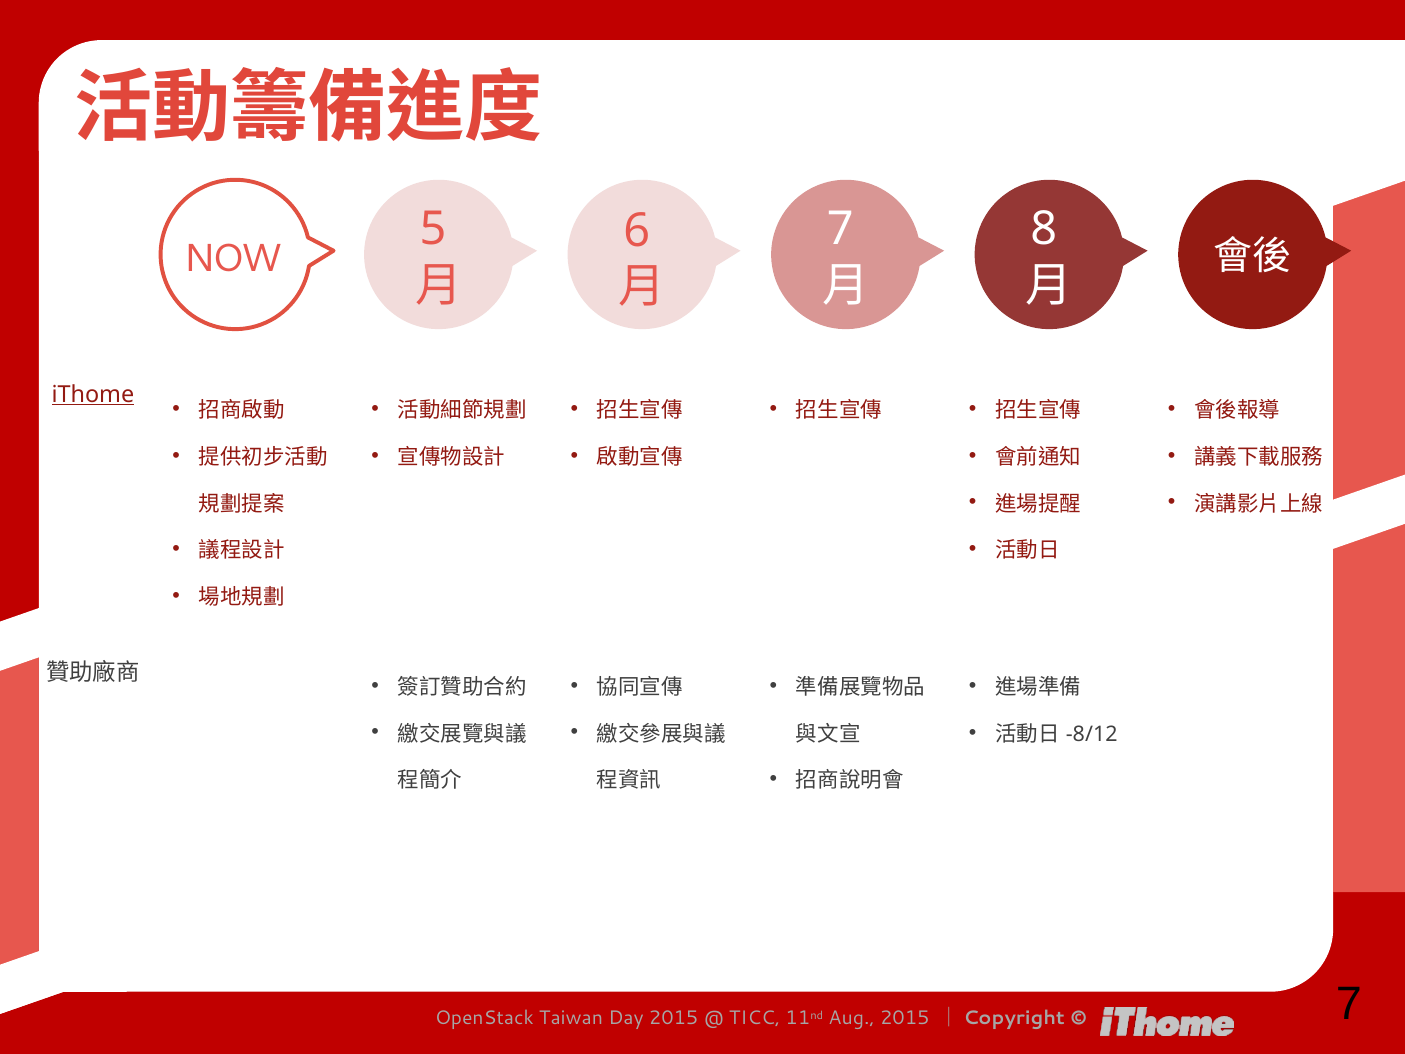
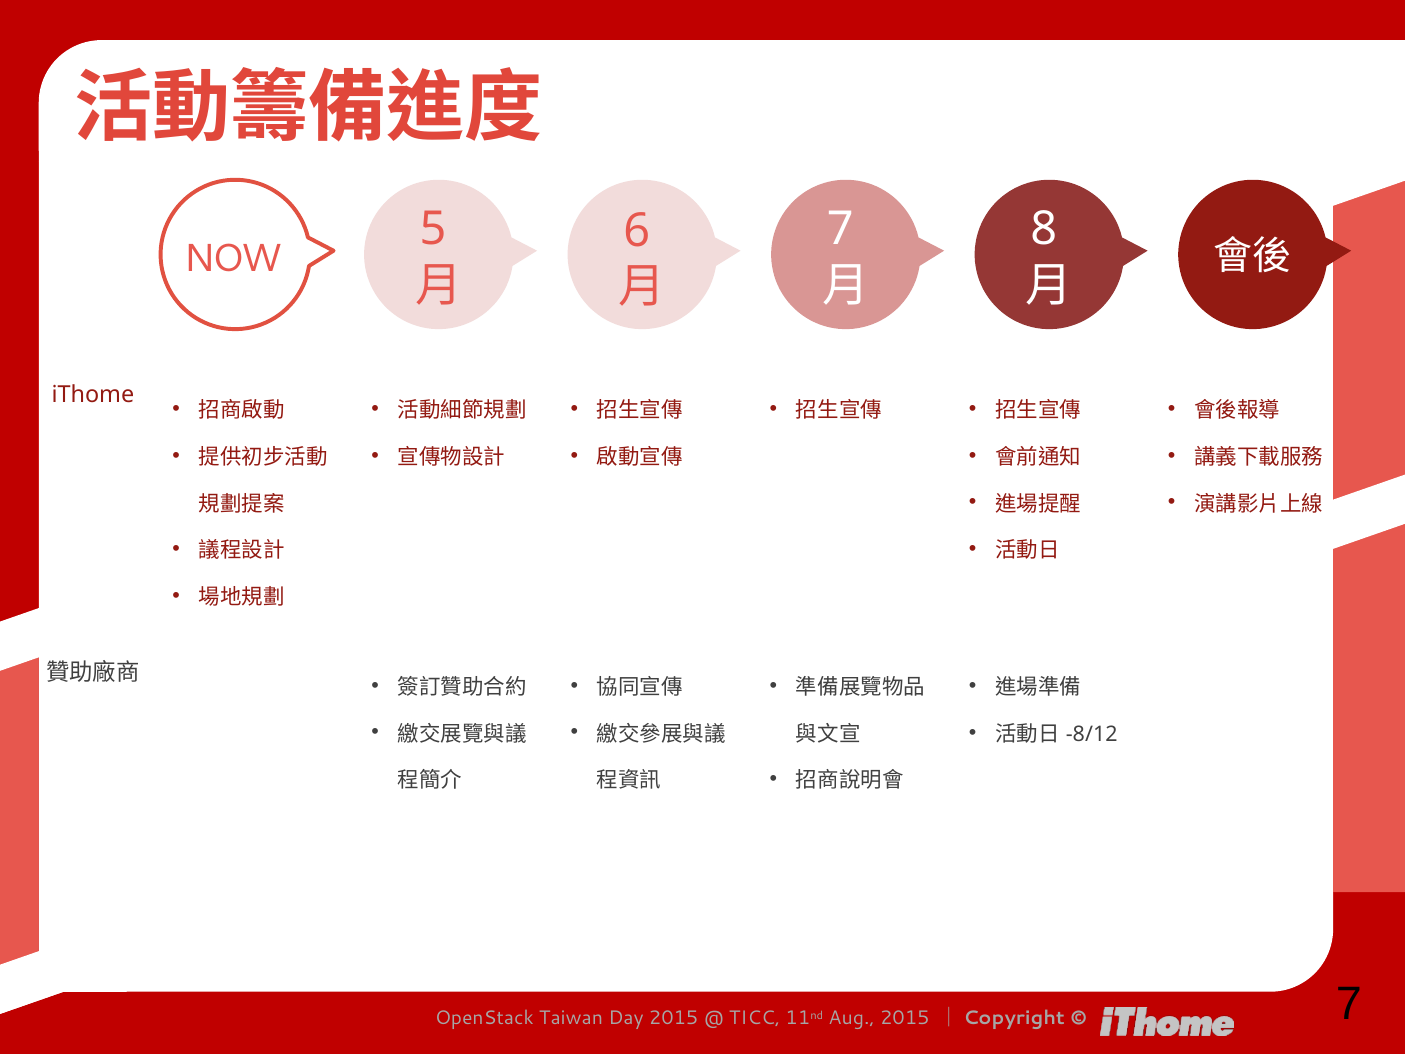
iThome underline: present -> none
